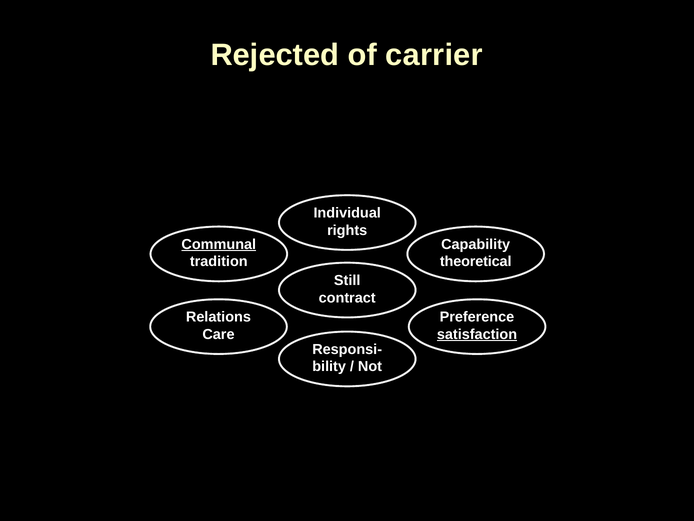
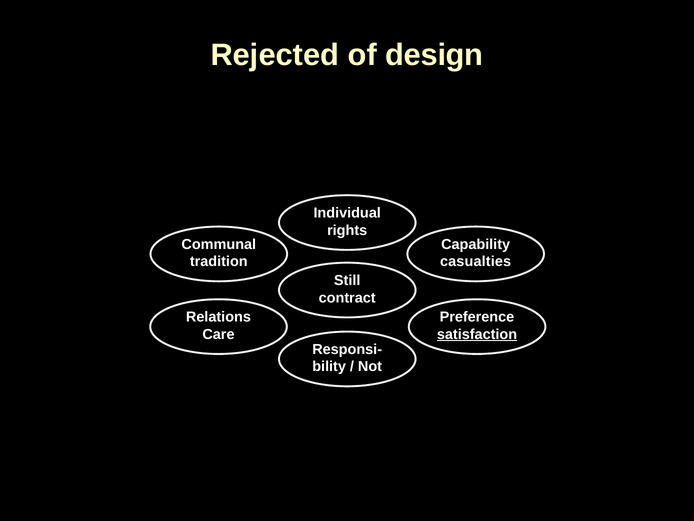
carrier: carrier -> design
Communal underline: present -> none
theoretical: theoretical -> casualties
